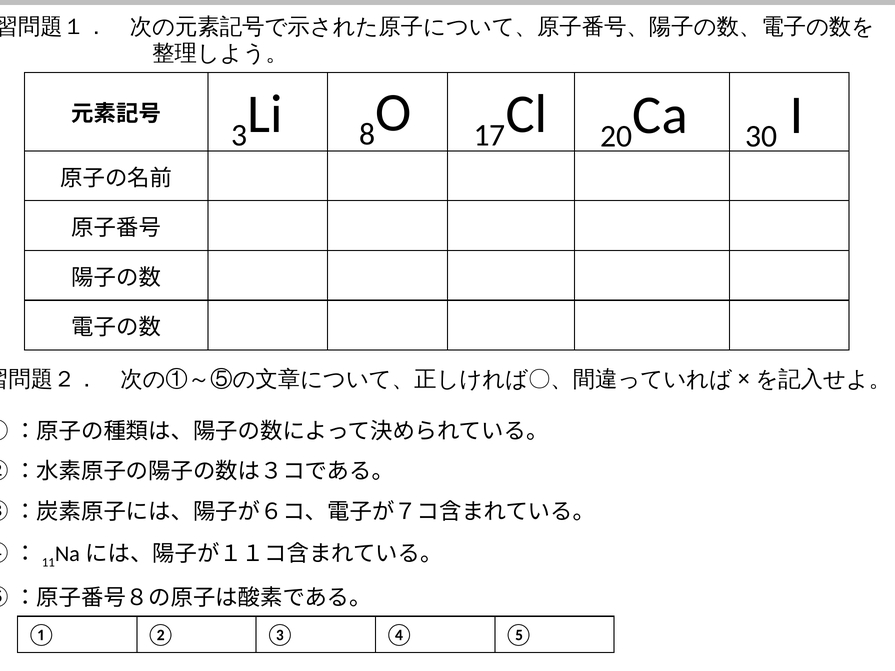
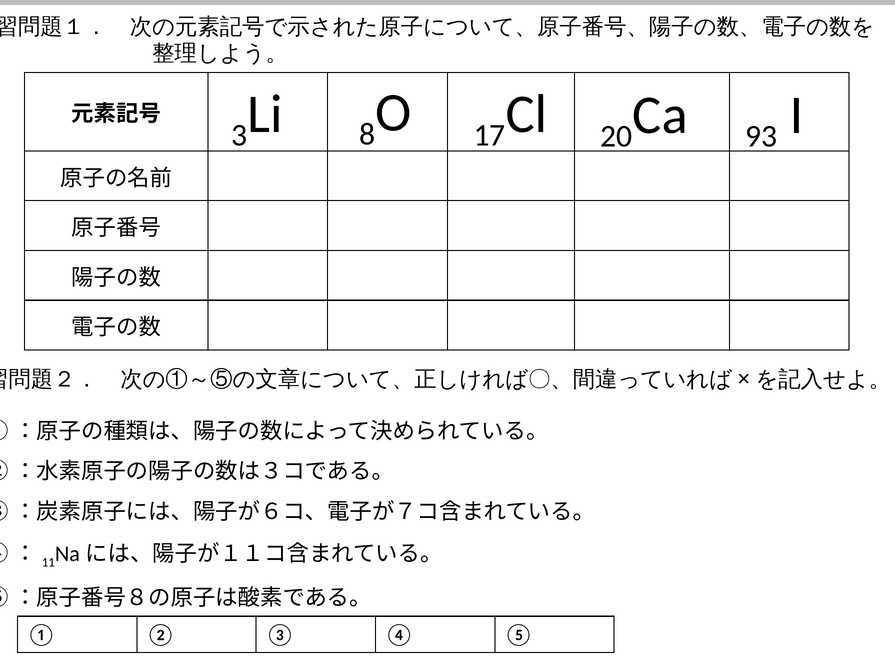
30: 30 -> 93
